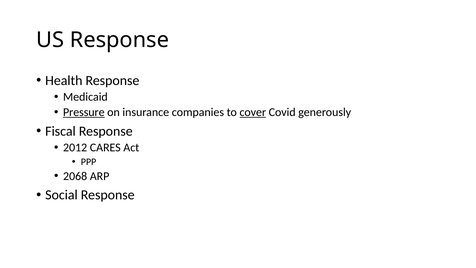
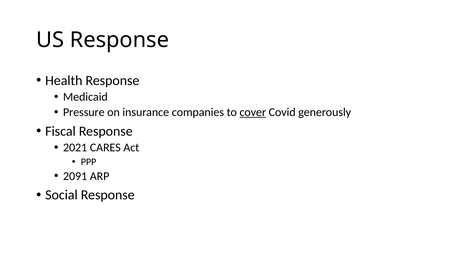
Pressure underline: present -> none
2012: 2012 -> 2021
2068: 2068 -> 2091
